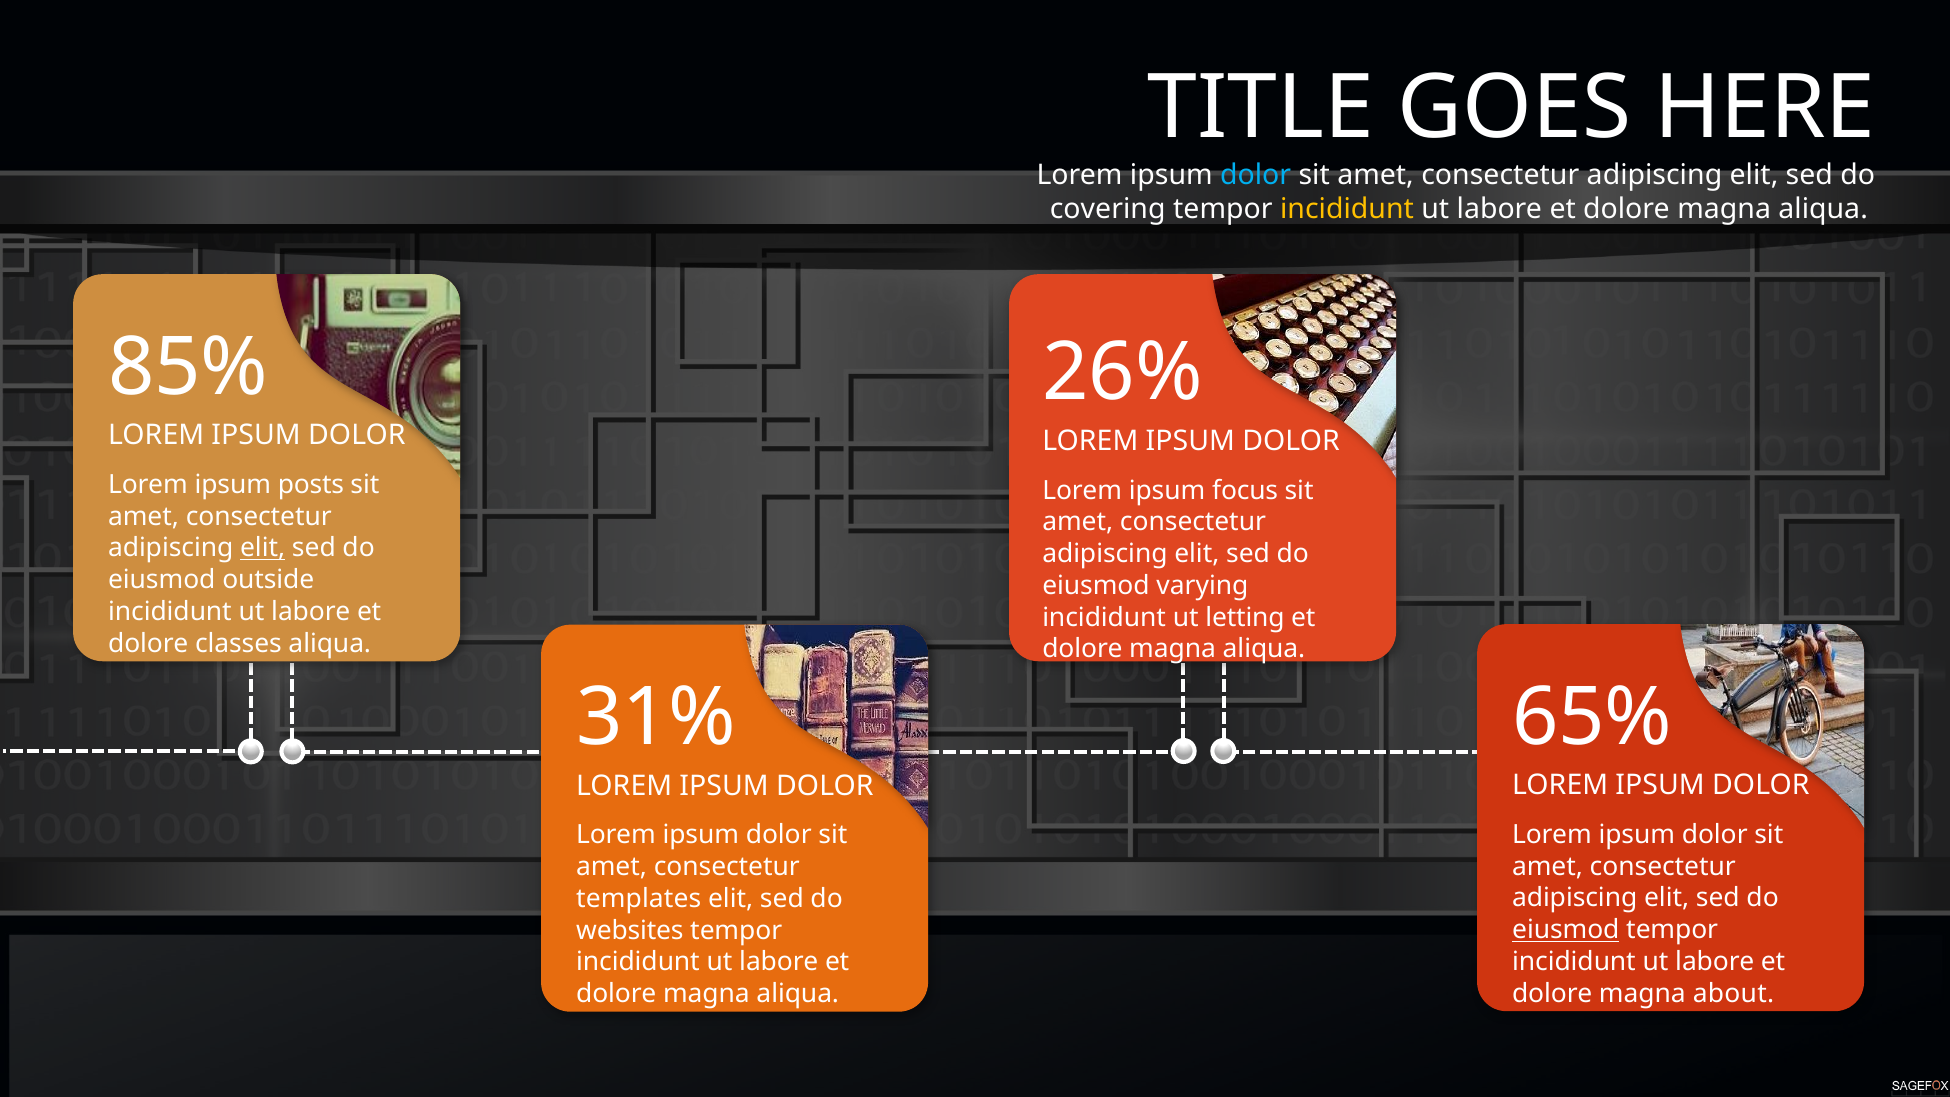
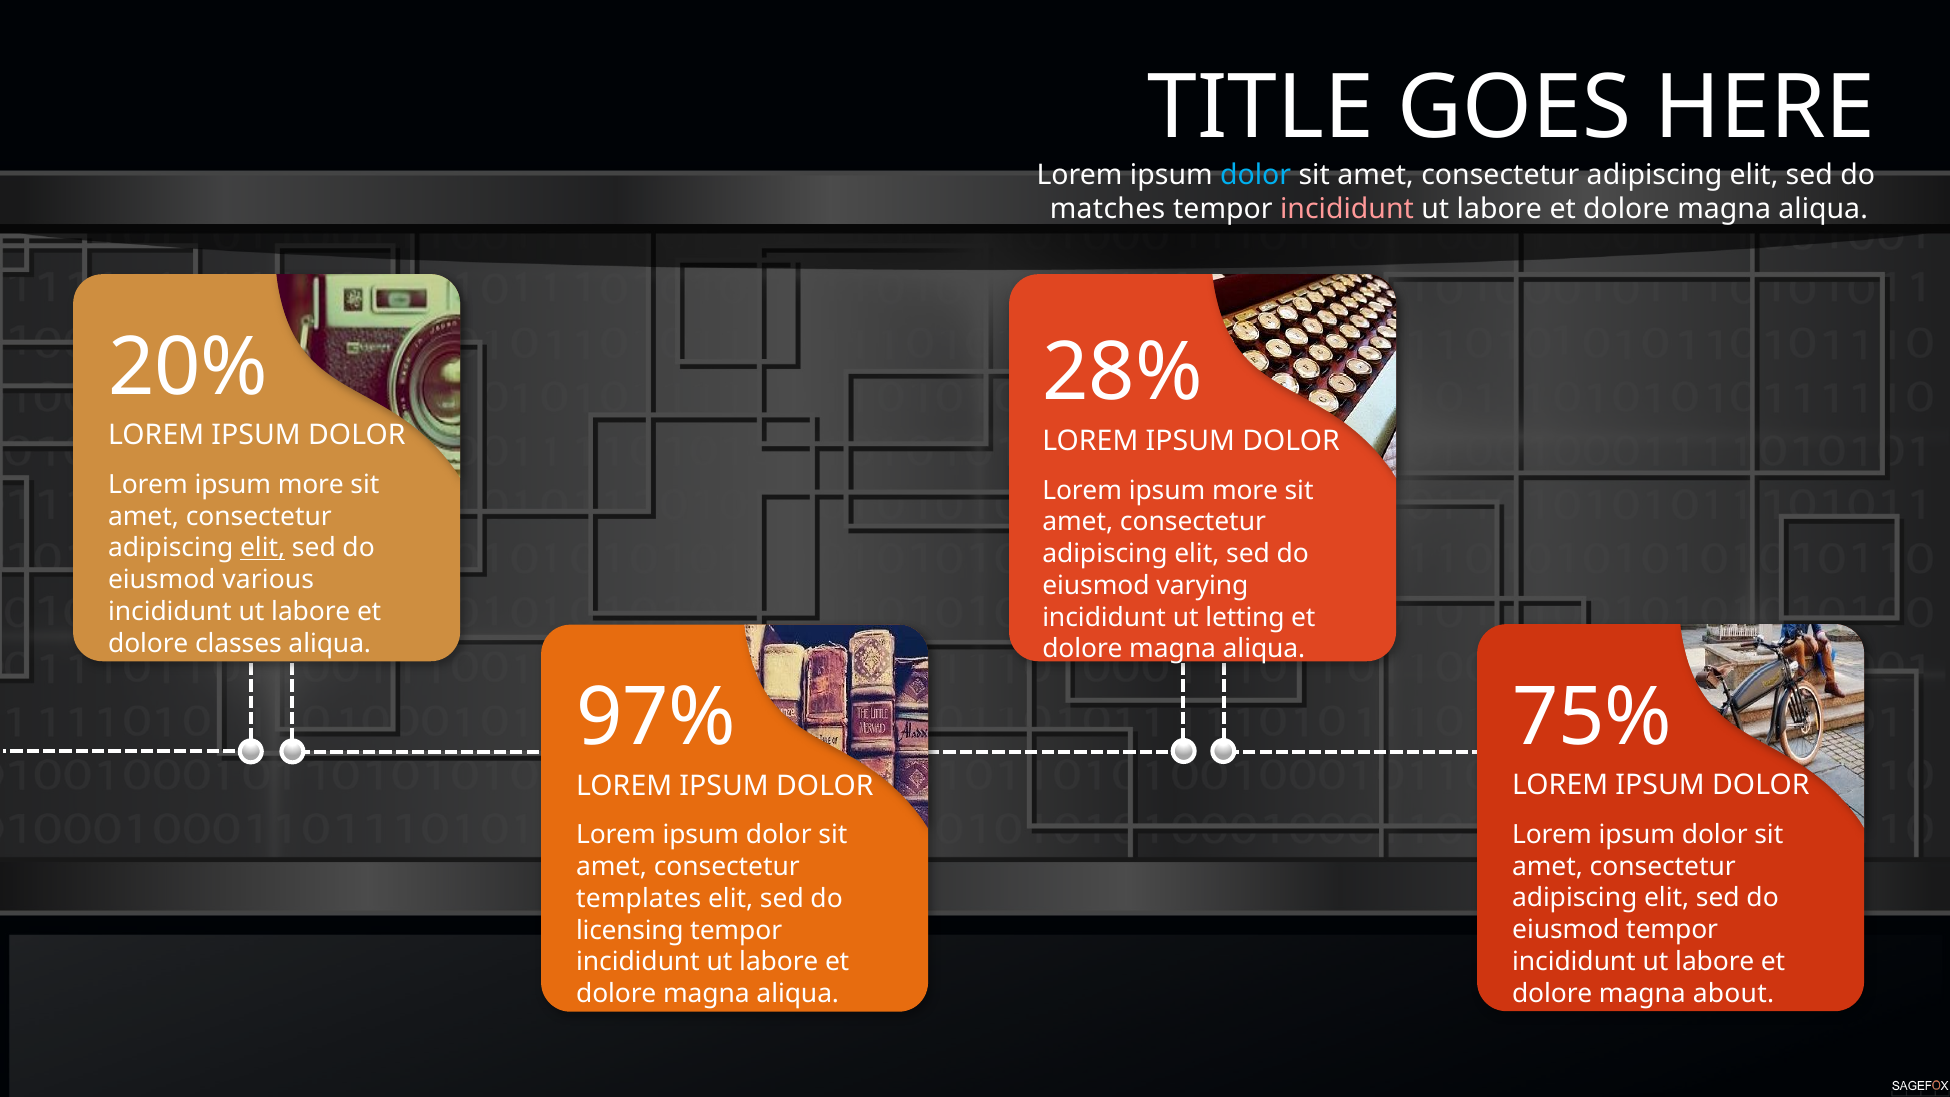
covering: covering -> matches
incididunt at (1347, 209) colour: yellow -> pink
85%: 85% -> 20%
26%: 26% -> 28%
posts at (311, 485): posts -> more
focus at (1245, 490): focus -> more
outside: outside -> various
65%: 65% -> 75%
31%: 31% -> 97%
eiusmod at (1566, 930) underline: present -> none
websites: websites -> licensing
